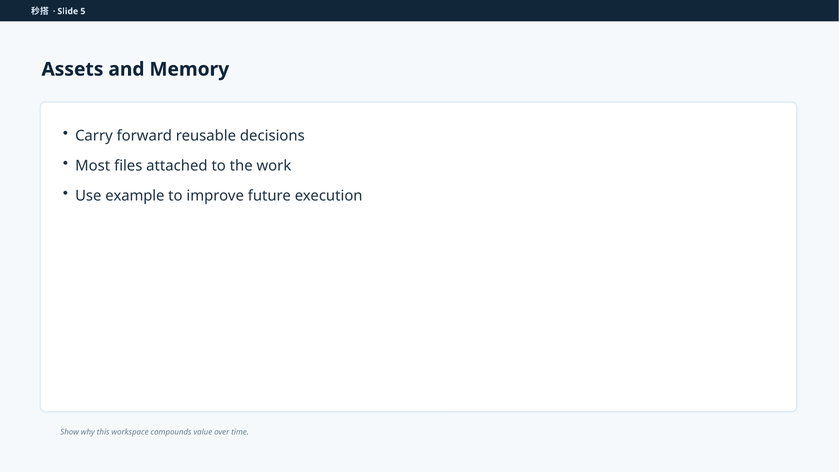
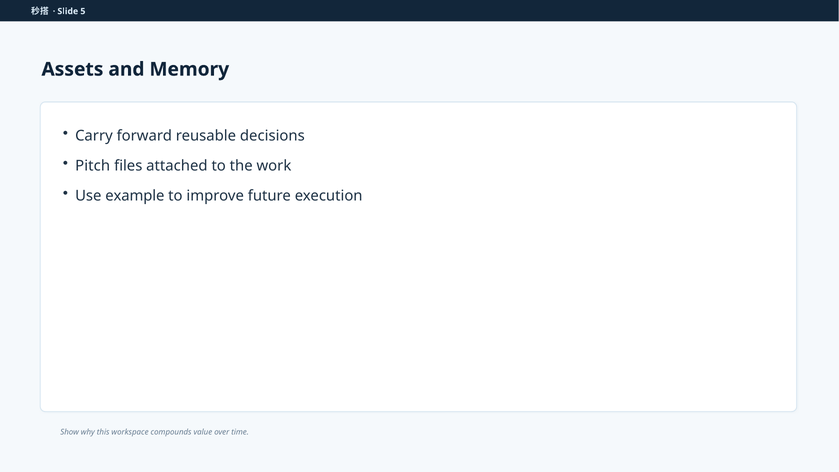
Most: Most -> Pitch
